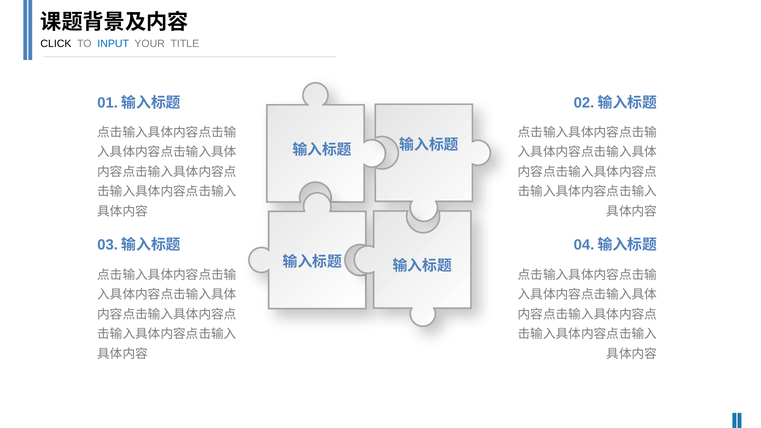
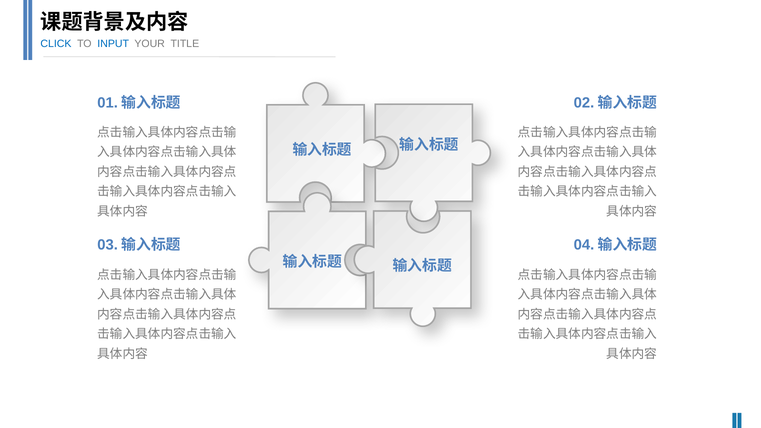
CLICK colour: black -> blue
